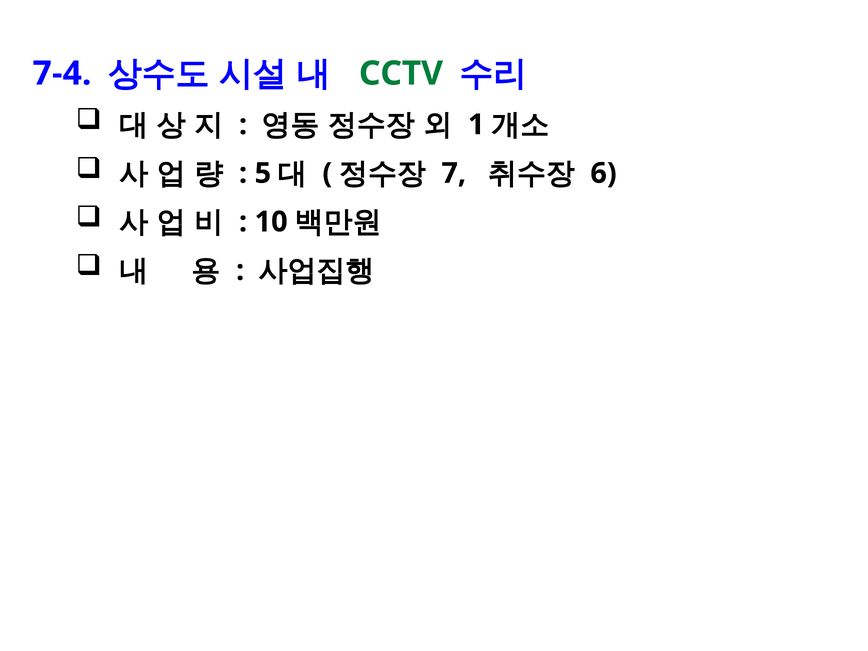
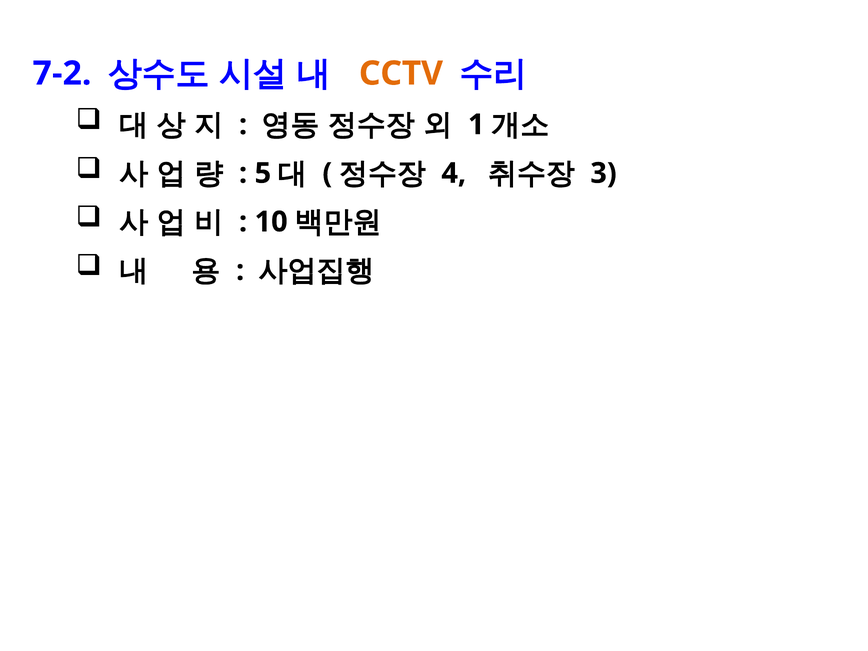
7-4: 7-4 -> 7-2
CCTV colour: green -> orange
7: 7 -> 4
6: 6 -> 3
